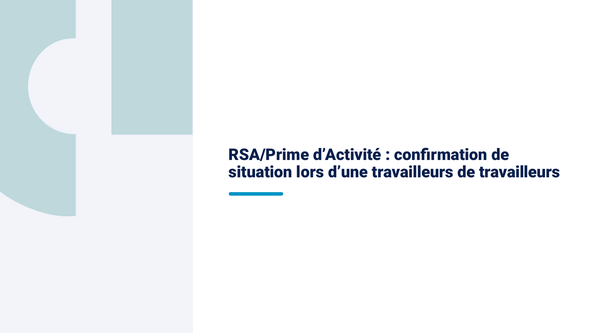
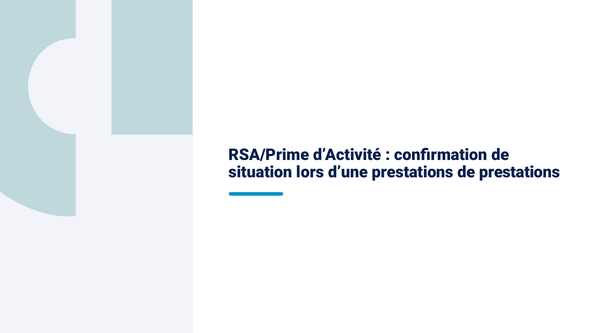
d’une travailleurs: travailleurs -> prestations
de travailleurs: travailleurs -> prestations
